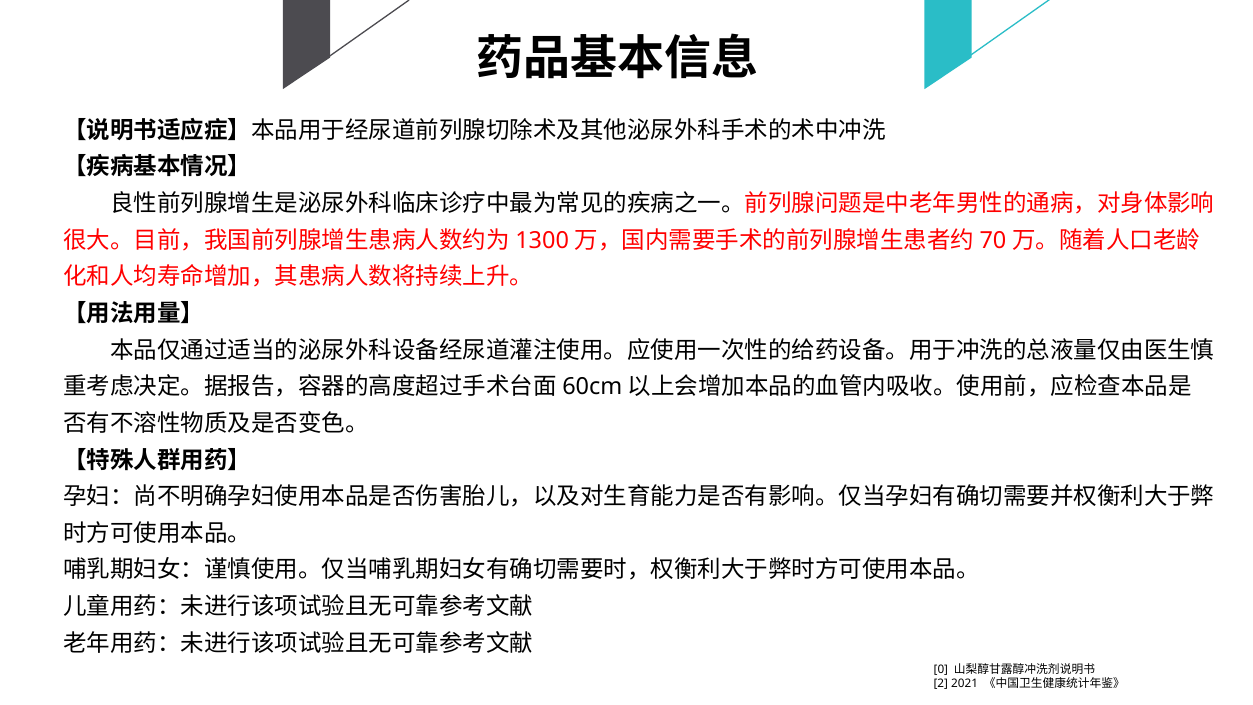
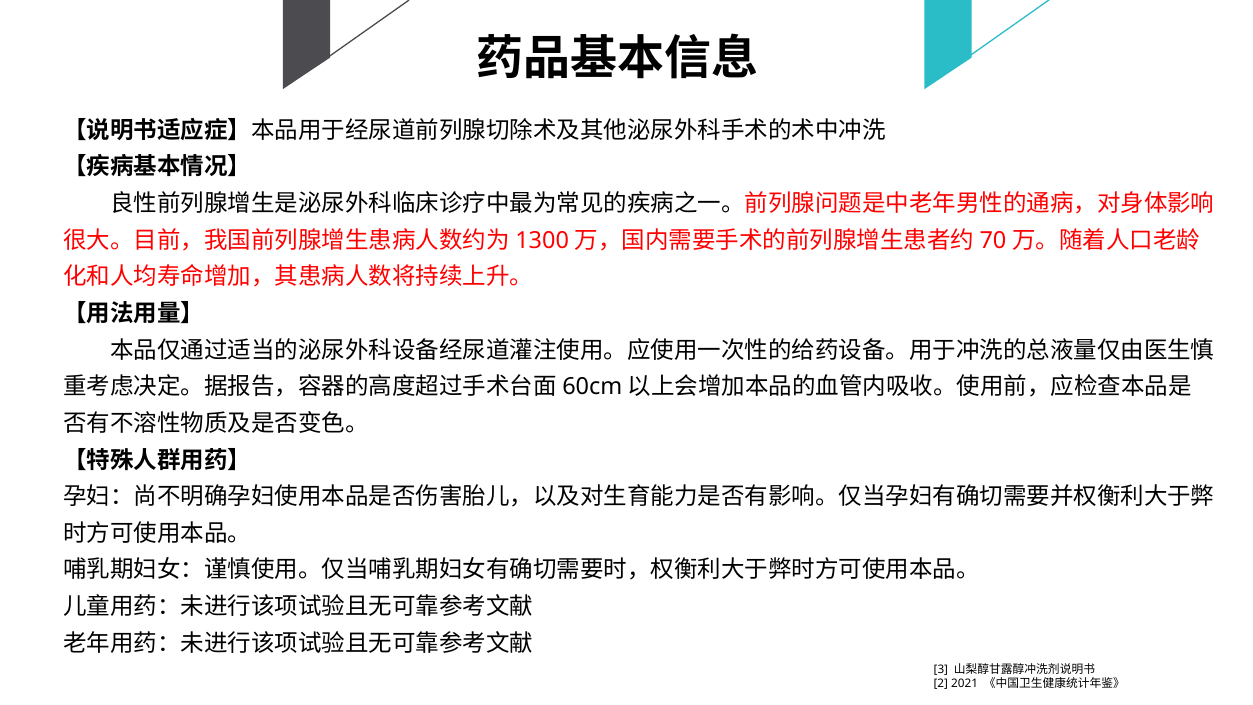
0: 0 -> 3
